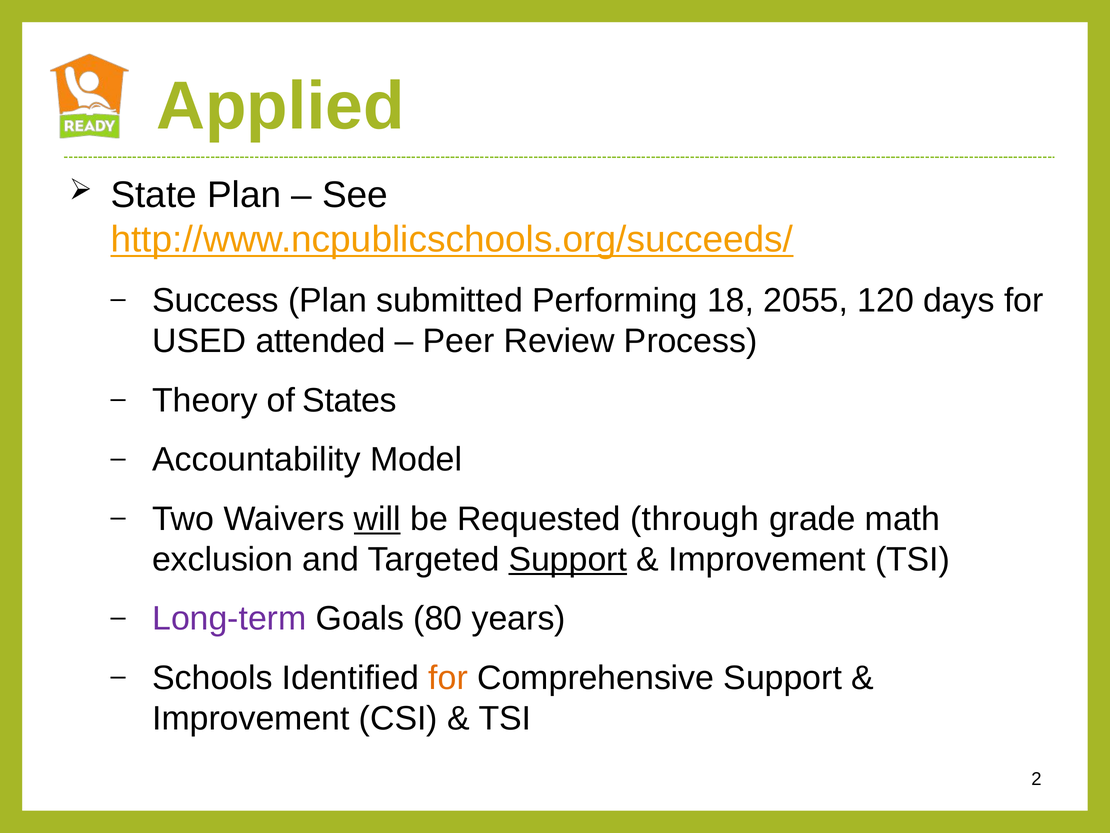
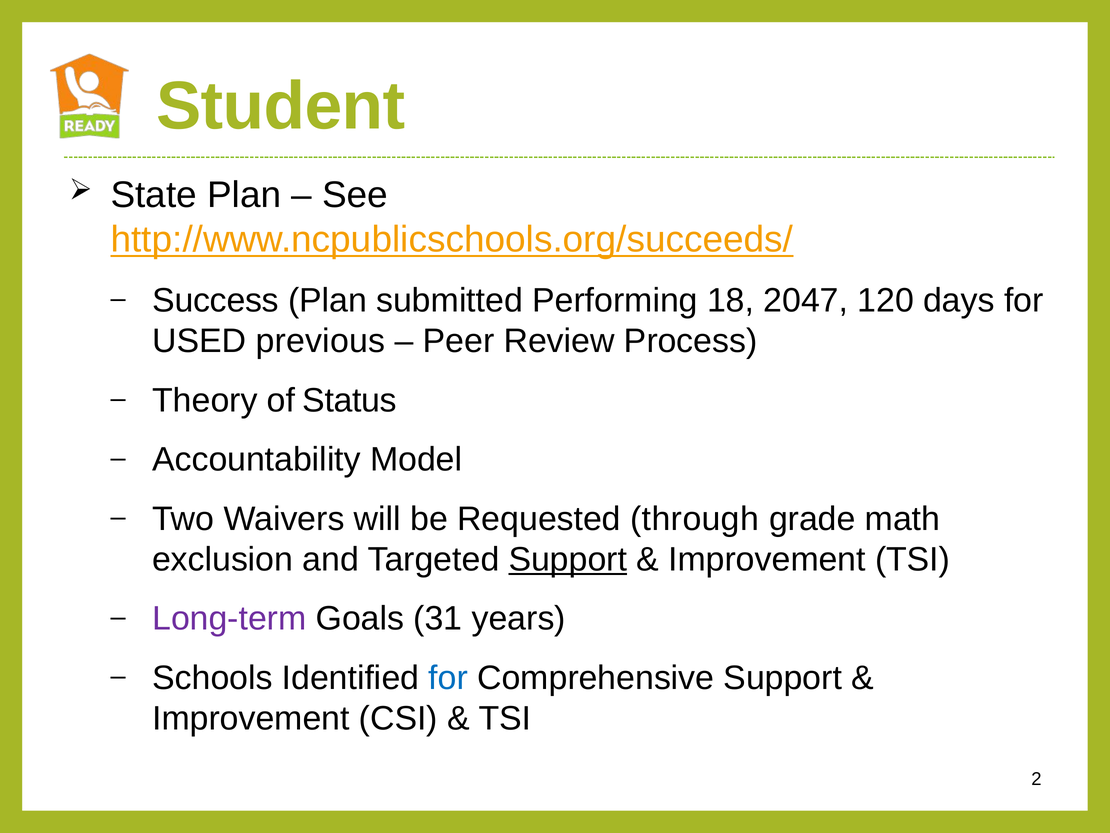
Applied: Applied -> Student
2055: 2055 -> 2047
attended: attended -> previous
States: States -> Status
will underline: present -> none
80: 80 -> 31
for at (448, 678) colour: orange -> blue
